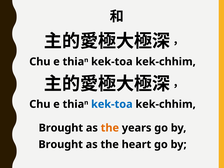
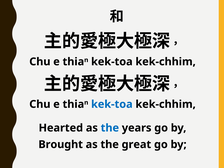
Brought at (61, 128): Brought -> Hearted
the at (110, 128) colour: orange -> blue
heart: heart -> great
